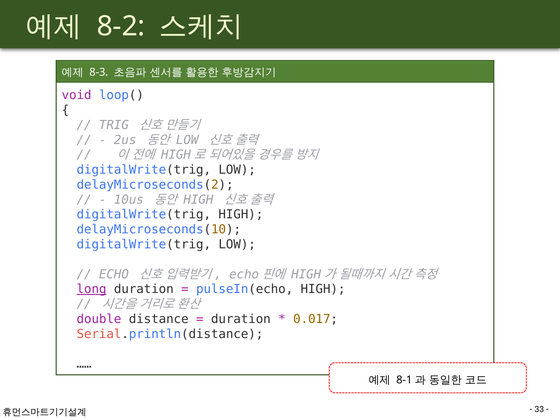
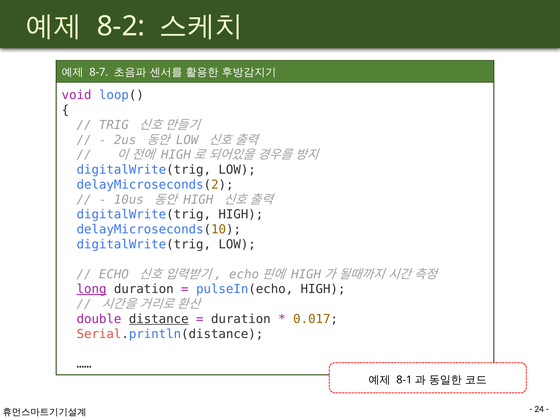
8-3: 8-3 -> 8-7
distance underline: none -> present
33: 33 -> 24
